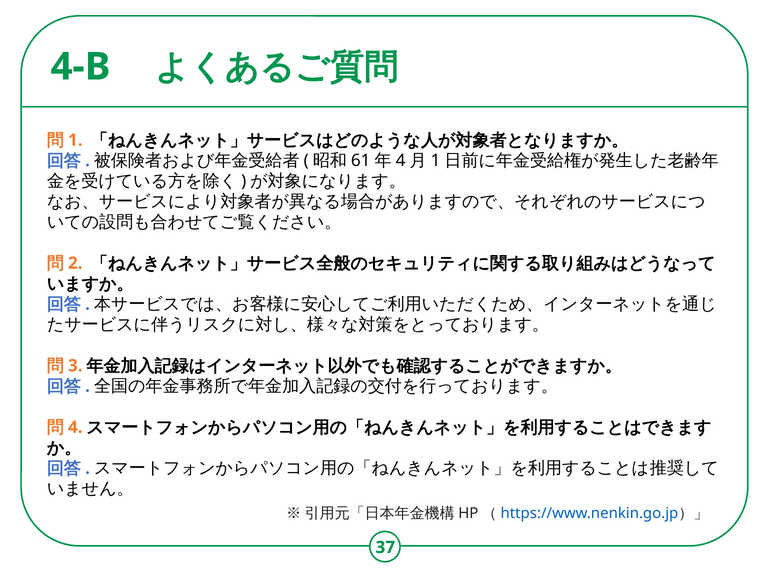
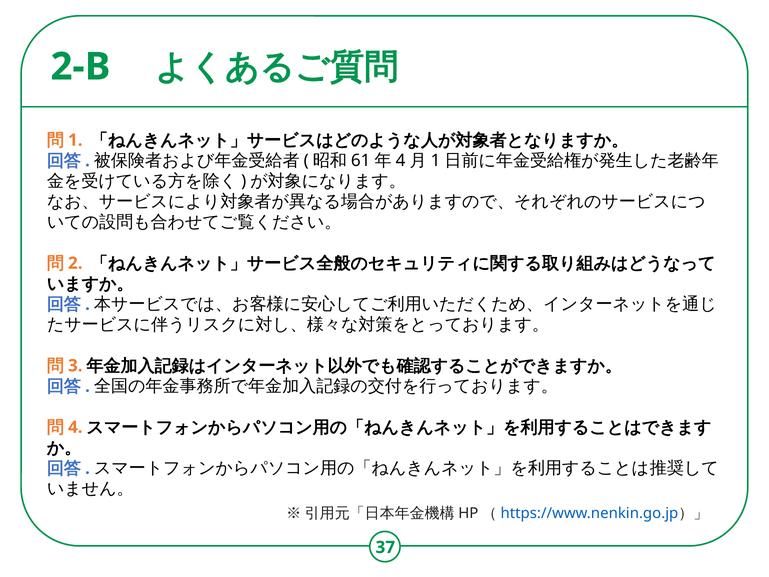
4-B: 4-B -> 2-B
